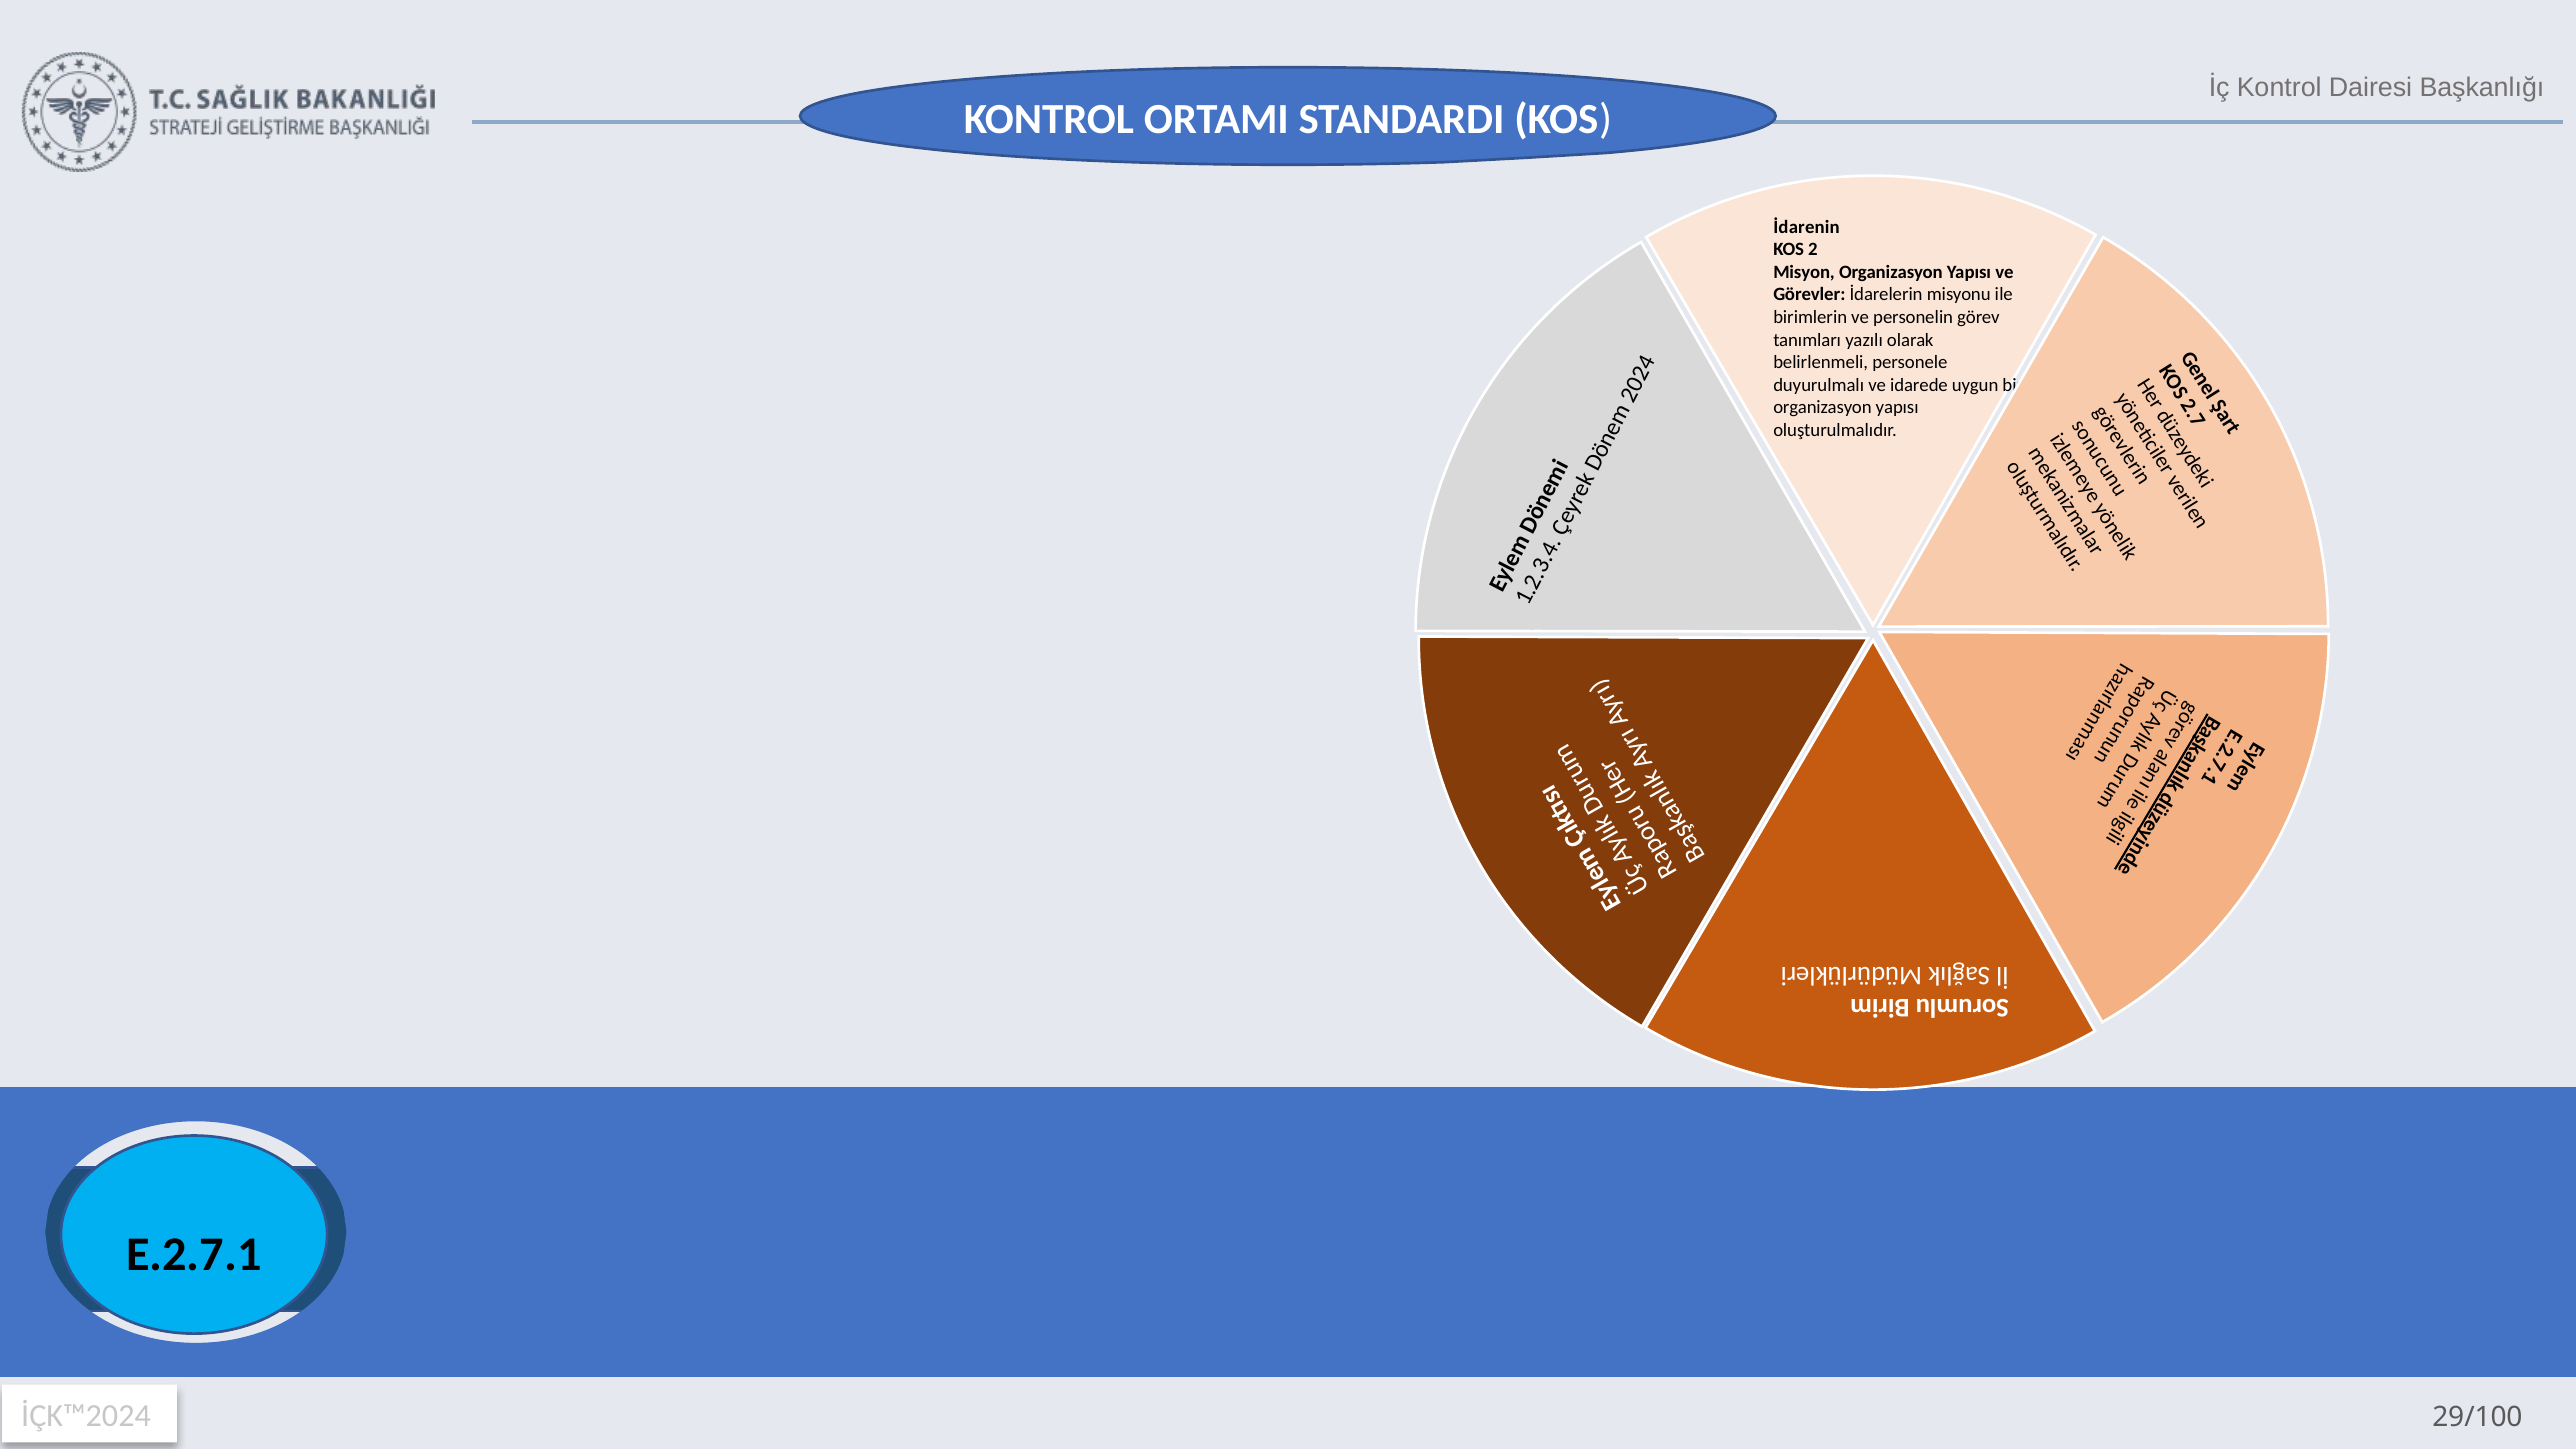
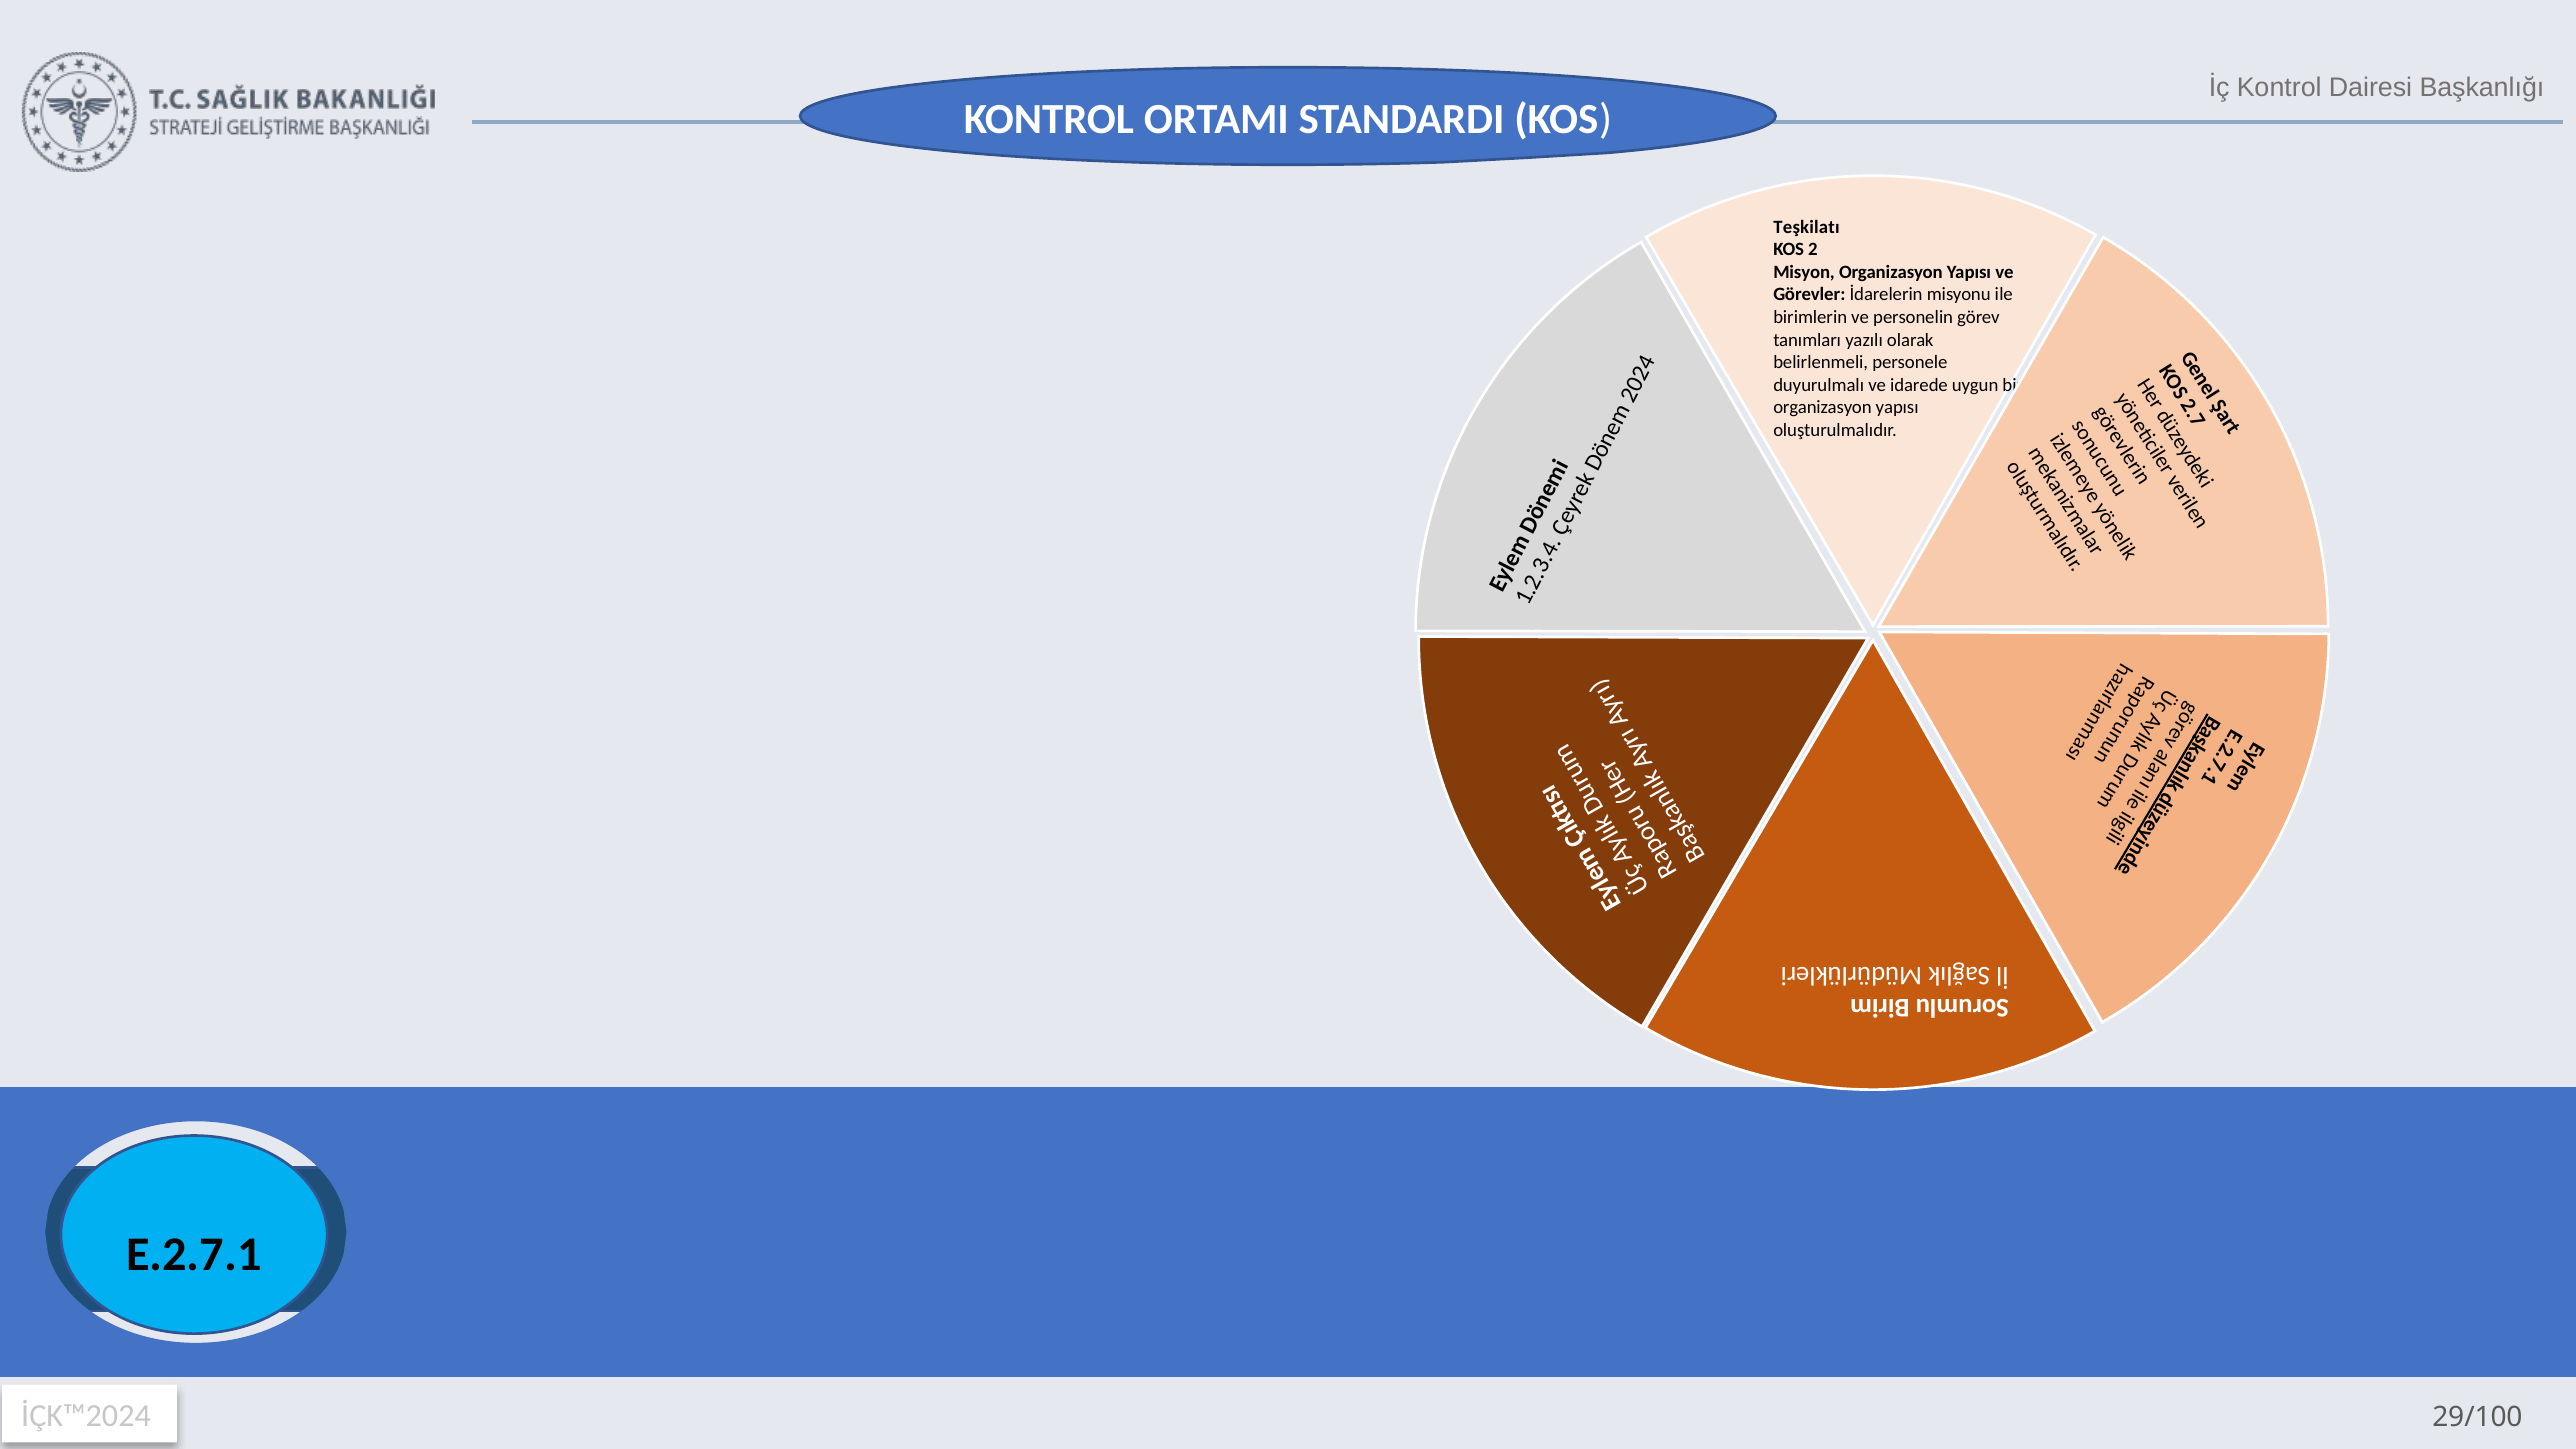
İdarenin: İdarenin -> Teşkilatı
